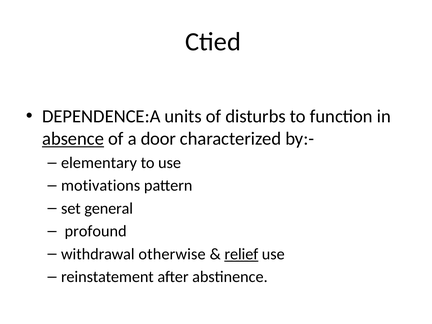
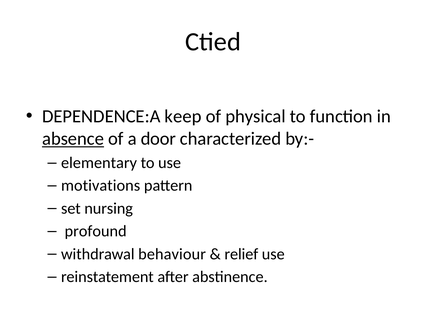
units: units -> keep
disturbs: disturbs -> physical
general: general -> nursing
otherwise: otherwise -> behaviour
relief underline: present -> none
